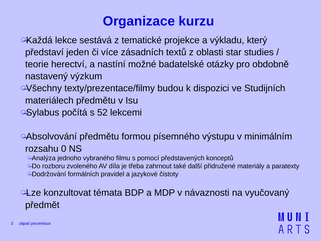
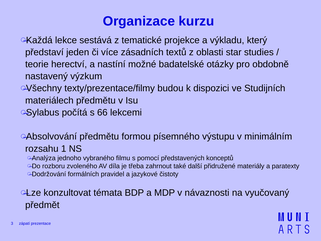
52: 52 -> 66
0: 0 -> 1
